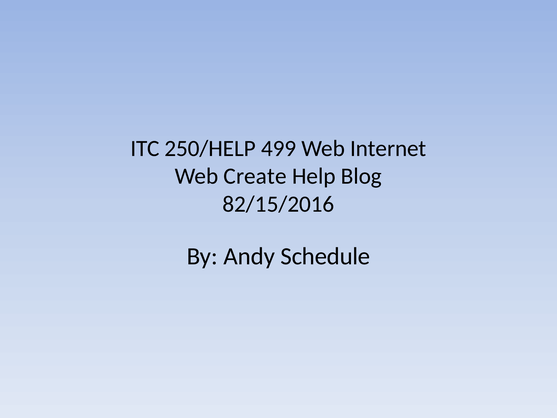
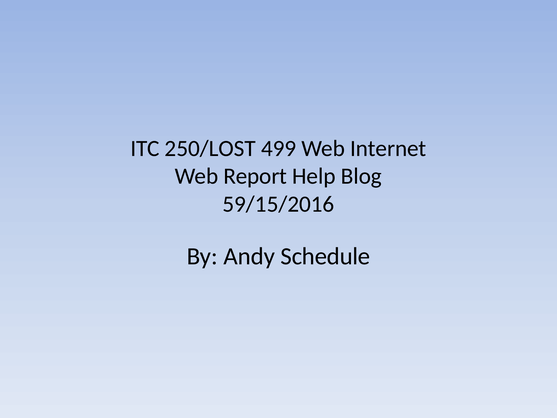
250/HELP: 250/HELP -> 250/LOST
Create: Create -> Report
82/15/2016: 82/15/2016 -> 59/15/2016
